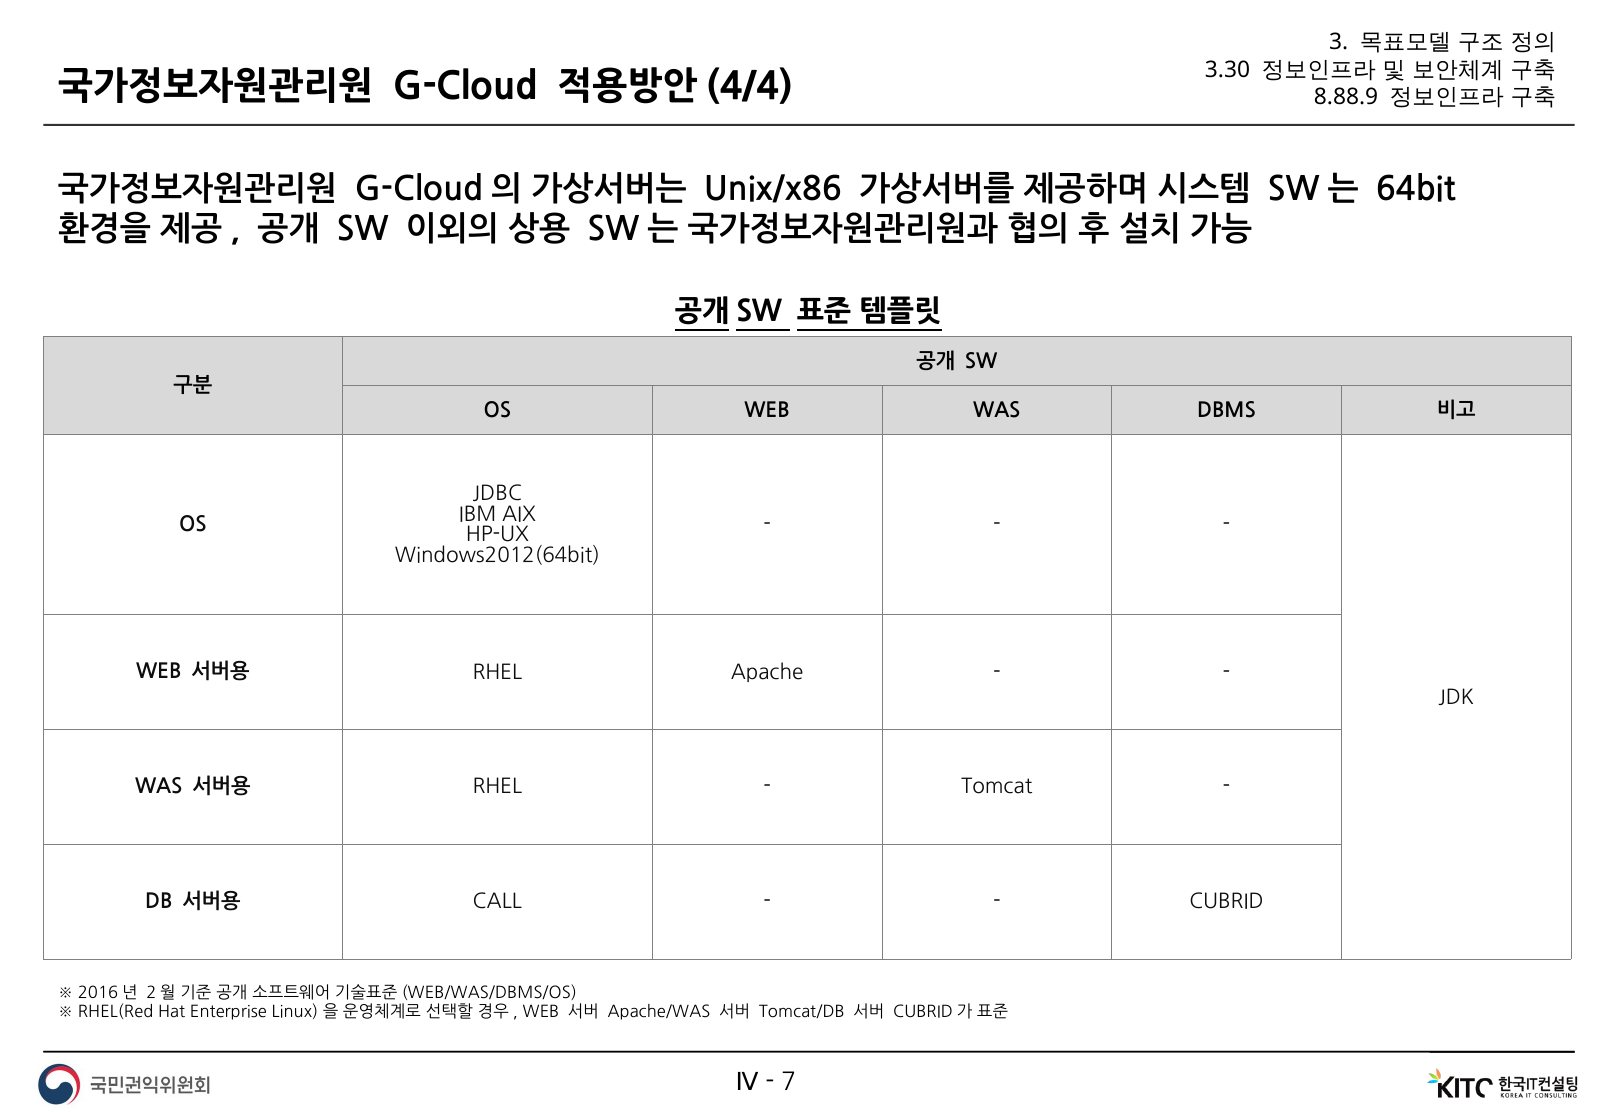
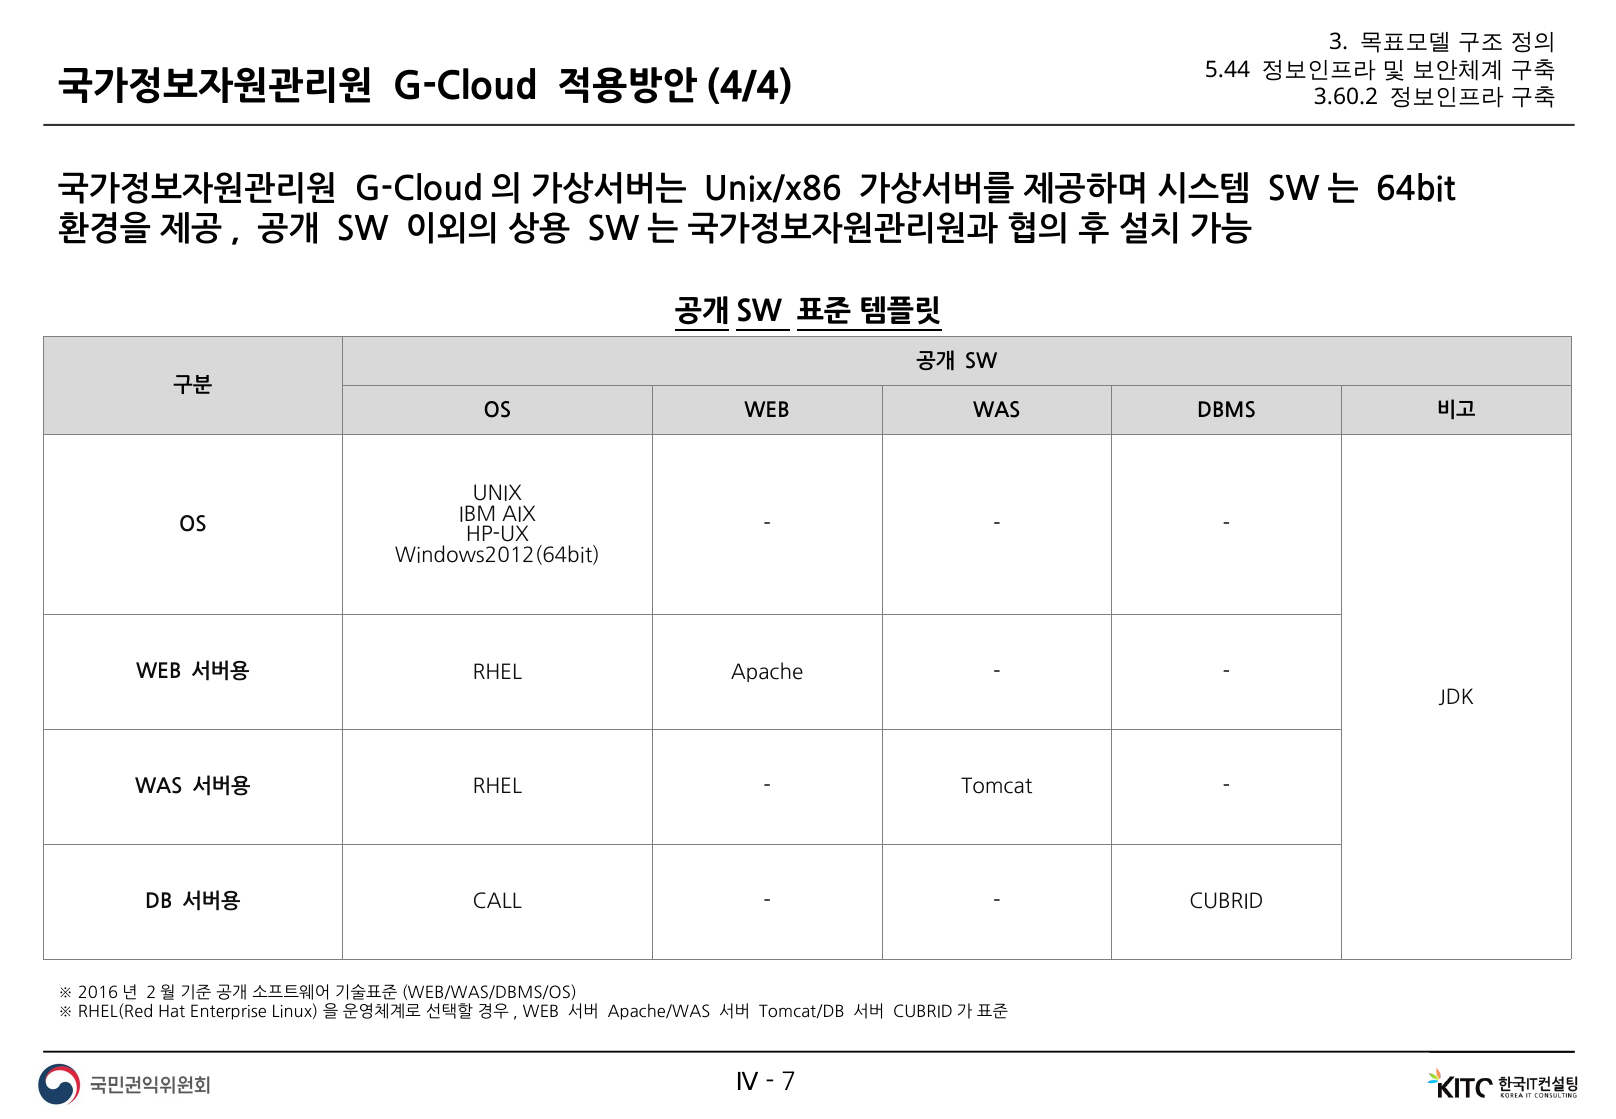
3.30: 3.30 -> 5.44
8.88.9: 8.88.9 -> 3.60.2
JDBC: JDBC -> UNIX
